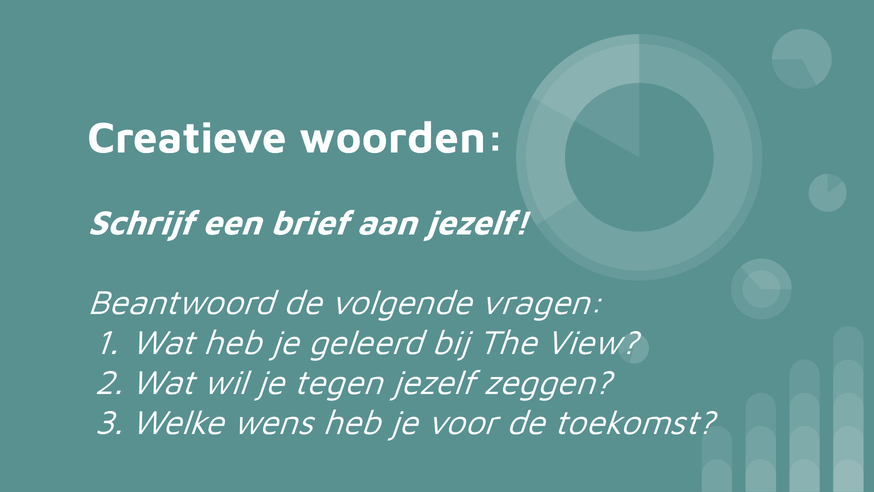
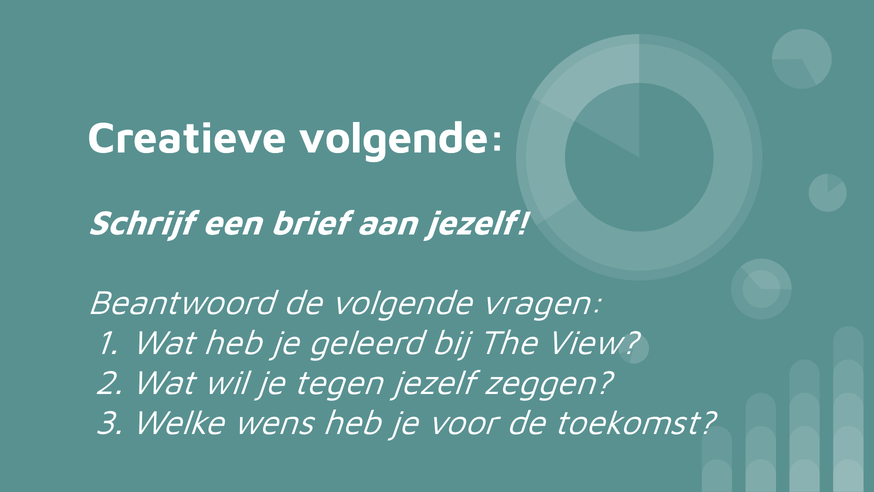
Creatieve woorden: woorden -> volgende
